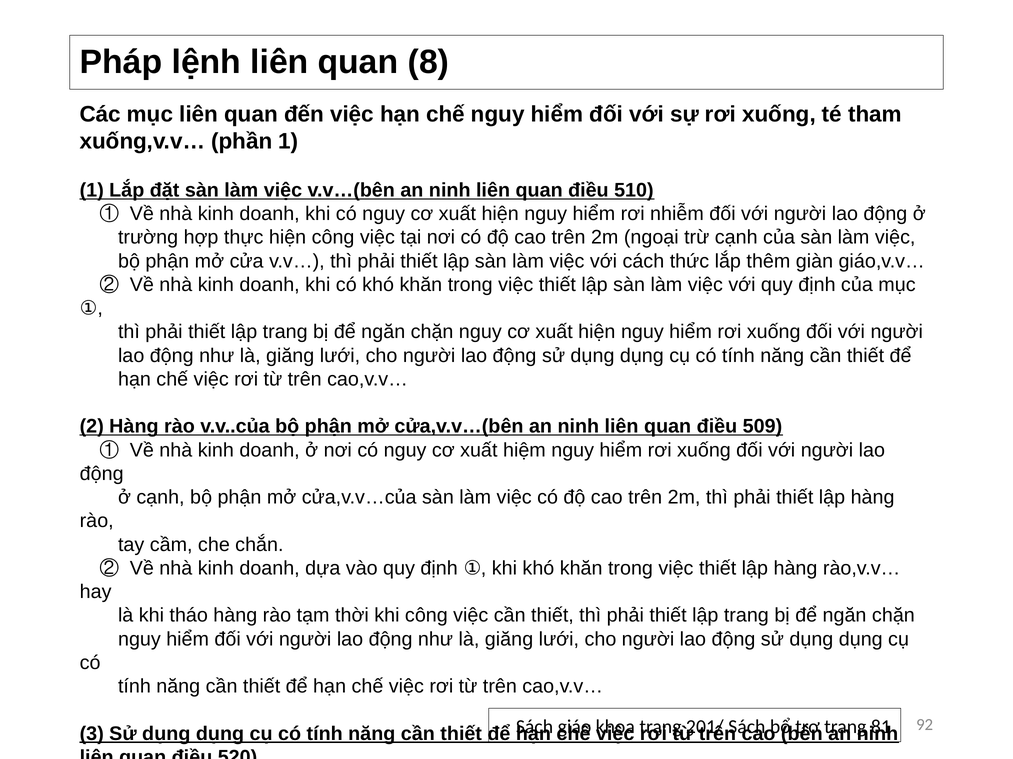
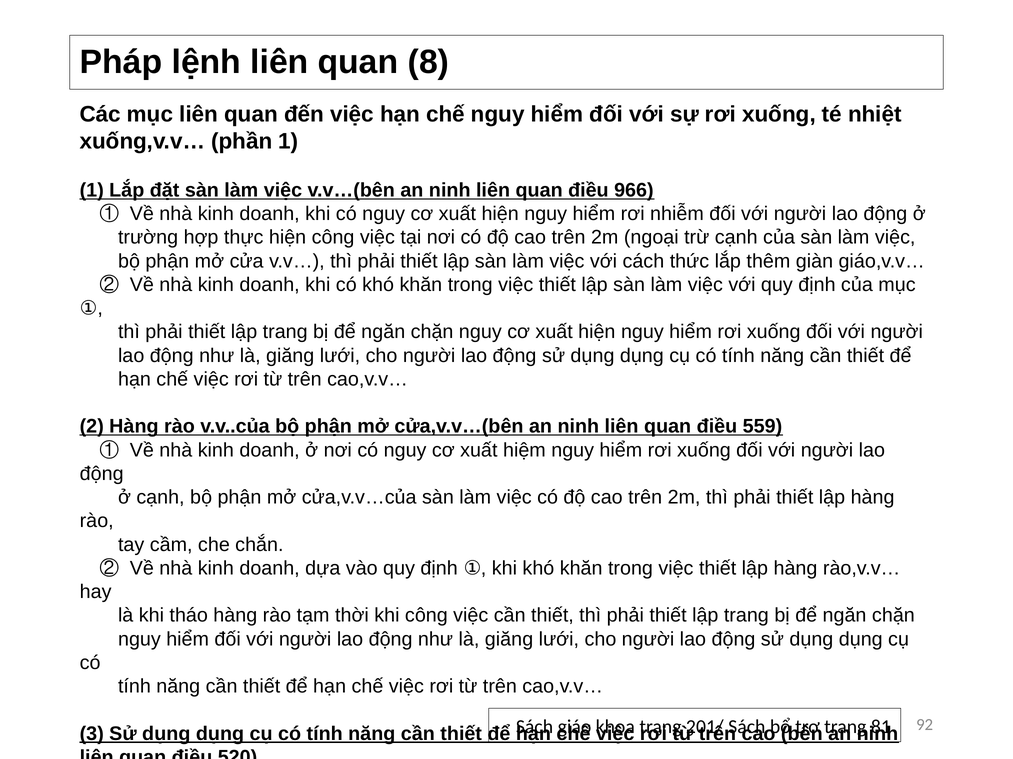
tham: tham -> nhiệt
510: 510 -> 966
509: 509 -> 559
